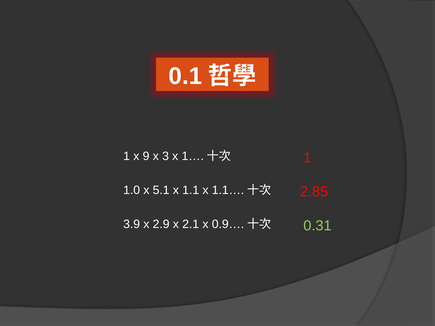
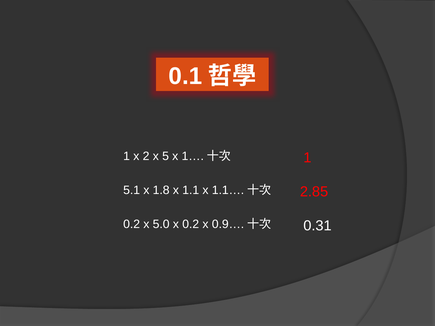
9: 9 -> 2
3: 3 -> 5
1.0: 1.0 -> 5.1
5.1: 5.1 -> 1.8
3.9 at (132, 224): 3.9 -> 0.2
2.9: 2.9 -> 5.0
x 2.1: 2.1 -> 0.2
0.31 colour: light green -> white
